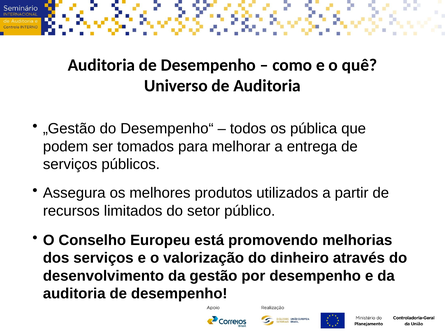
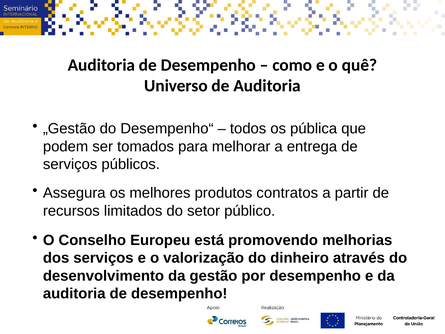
utilizados: utilizados -> contratos
